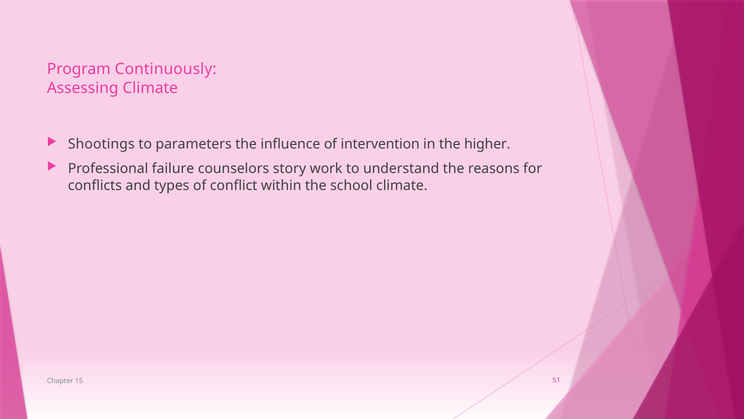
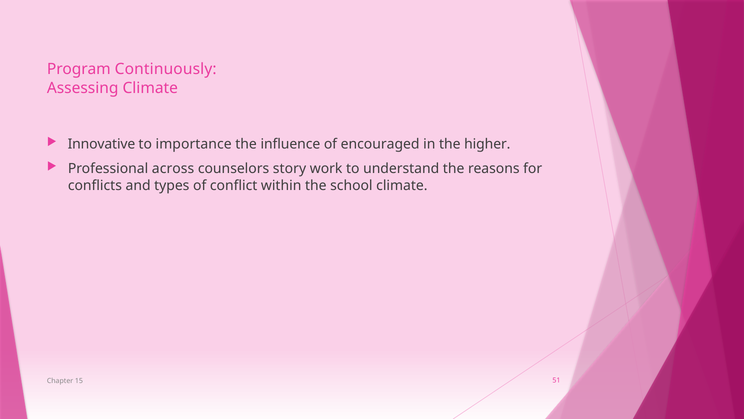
Shootings: Shootings -> Innovative
parameters: parameters -> importance
intervention: intervention -> encouraged
failure: failure -> across
